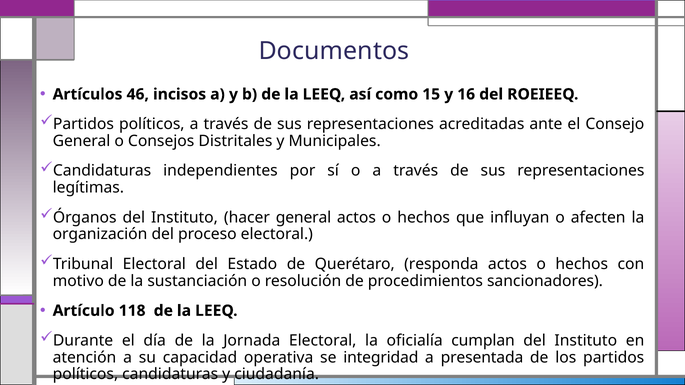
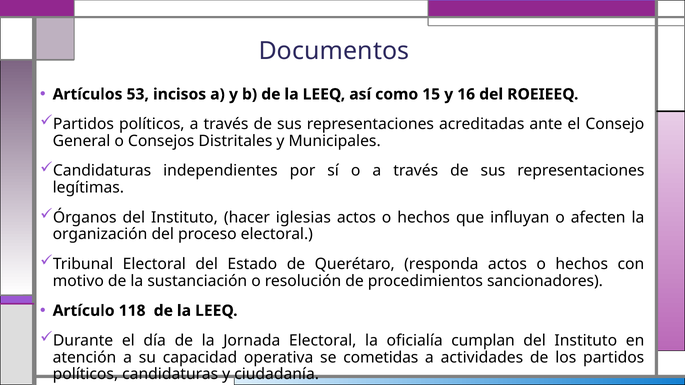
46: 46 -> 53
hacer general: general -> iglesias
integridad: integridad -> cometidas
presentada: presentada -> actividades
